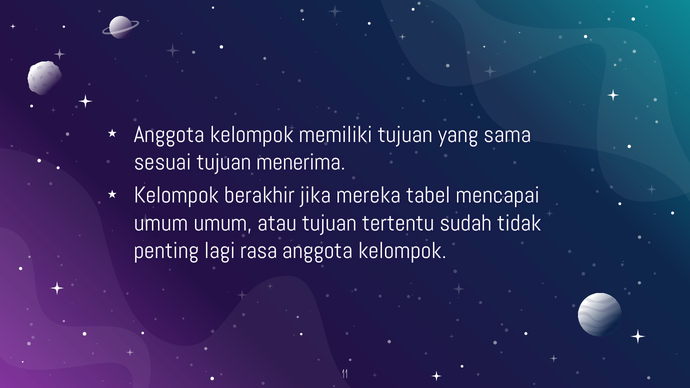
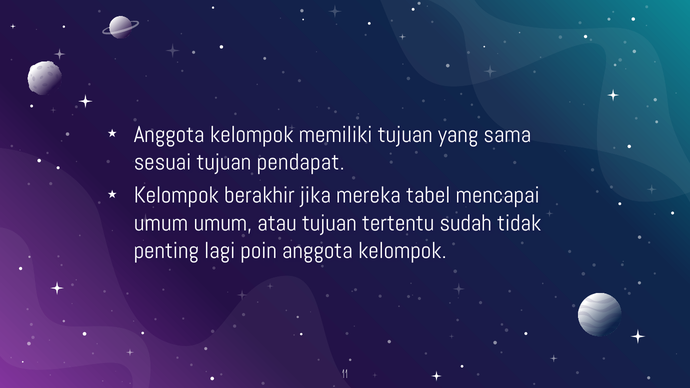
menerima: menerima -> pendapat
rasa: rasa -> poin
